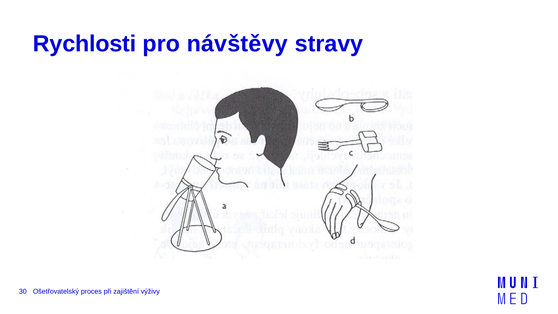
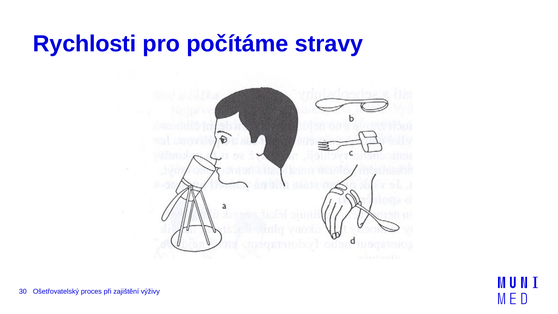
návštěvy: návštěvy -> počítáme
